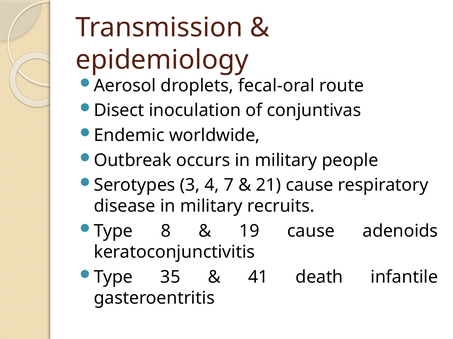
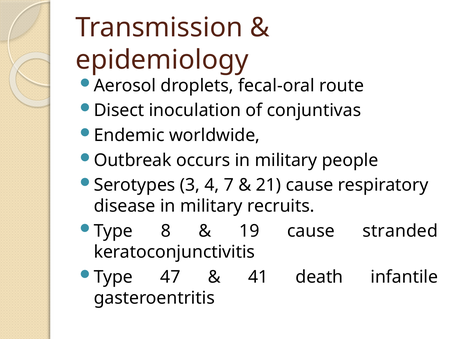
adenoids: adenoids -> stranded
35: 35 -> 47
